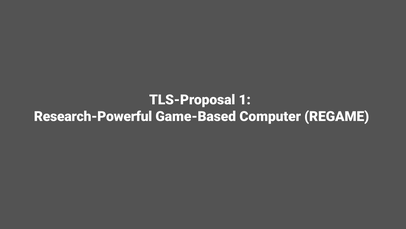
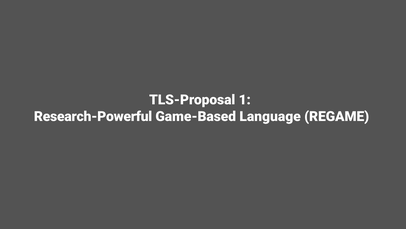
Computer: Computer -> Language
